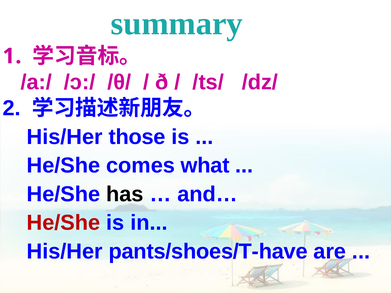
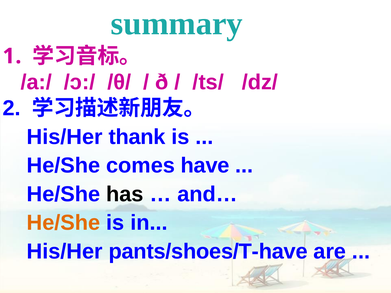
those: those -> thank
what: what -> have
He/She at (63, 223) colour: red -> orange
